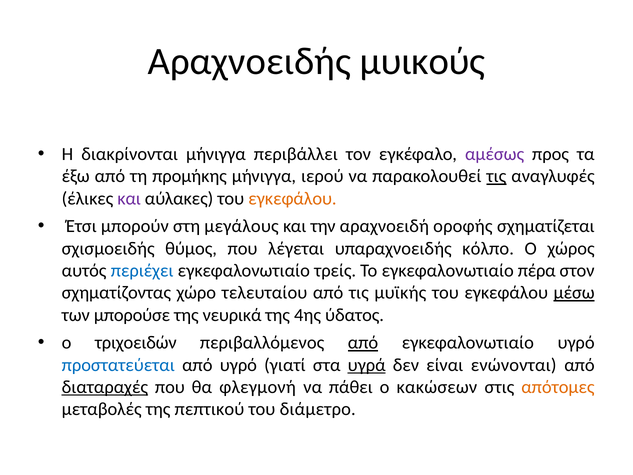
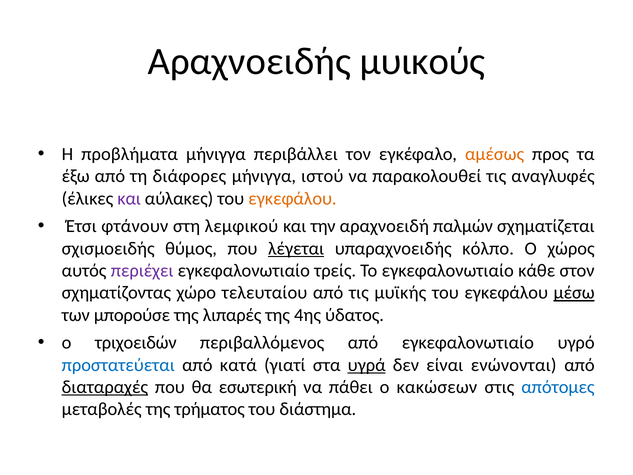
διακρίνονται: διακρίνονται -> προβλήματα
αμέσως colour: purple -> orange
προμήκης: προμήκης -> διάφορες
ιερού: ιερού -> ιστού
τις at (496, 176) underline: present -> none
μπορούν: μπορούν -> φτάνουν
μεγάλους: μεγάλους -> λεμφικού
οροφής: οροφής -> παλμών
λέγεται underline: none -> present
περιέχει colour: blue -> purple
πέρα: πέρα -> κάθε
νευρικά: νευρικά -> λιπαρές
από at (363, 343) underline: present -> none
από υγρό: υγρό -> κατά
φλεγμονή: φλεγμονή -> εσωτερική
απότομες colour: orange -> blue
πεπτικού: πεπτικού -> τρήματος
διάμετρο: διάμετρο -> διάστημα
